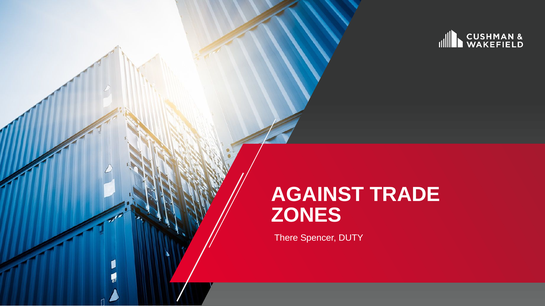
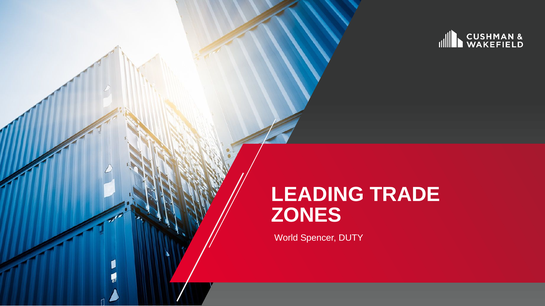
AGAINST: AGAINST -> LEADING
There: There -> World
